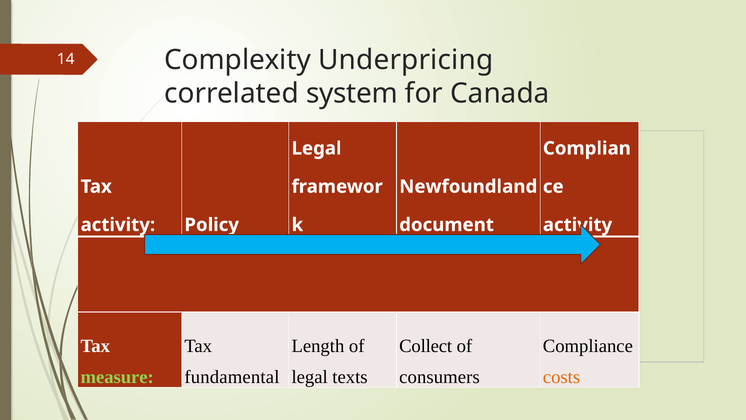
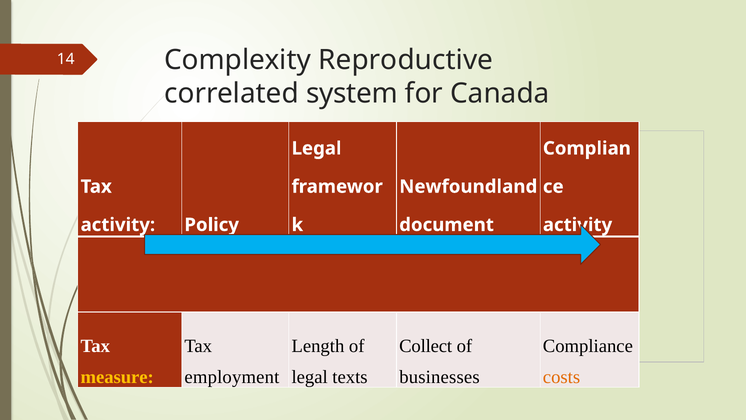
Underpricing: Underpricing -> Reproductive
measure colour: light green -> yellow
fundamental: fundamental -> employment
consumers: consumers -> businesses
